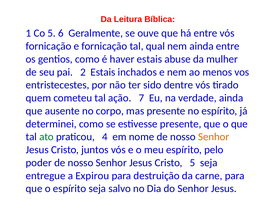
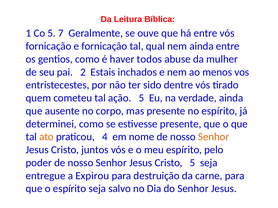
6: 6 -> 7
haver estais: estais -> todos
ação 7: 7 -> 5
ato colour: green -> orange
